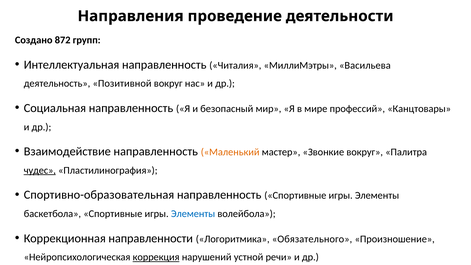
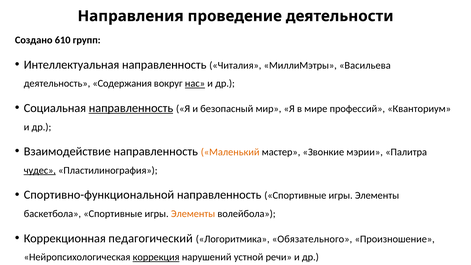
872: 872 -> 610
Позитивной: Позитивной -> Содержания
нас underline: none -> present
направленность at (131, 108) underline: none -> present
Канцтовары: Канцтовары -> Кванториум
Звонкие вокруг: вокруг -> мэрии
Спортивно-образовательная: Спортивно-образовательная -> Спортивно-функциональной
Элементы at (193, 214) colour: blue -> orange
направленности: направленности -> педагогический
